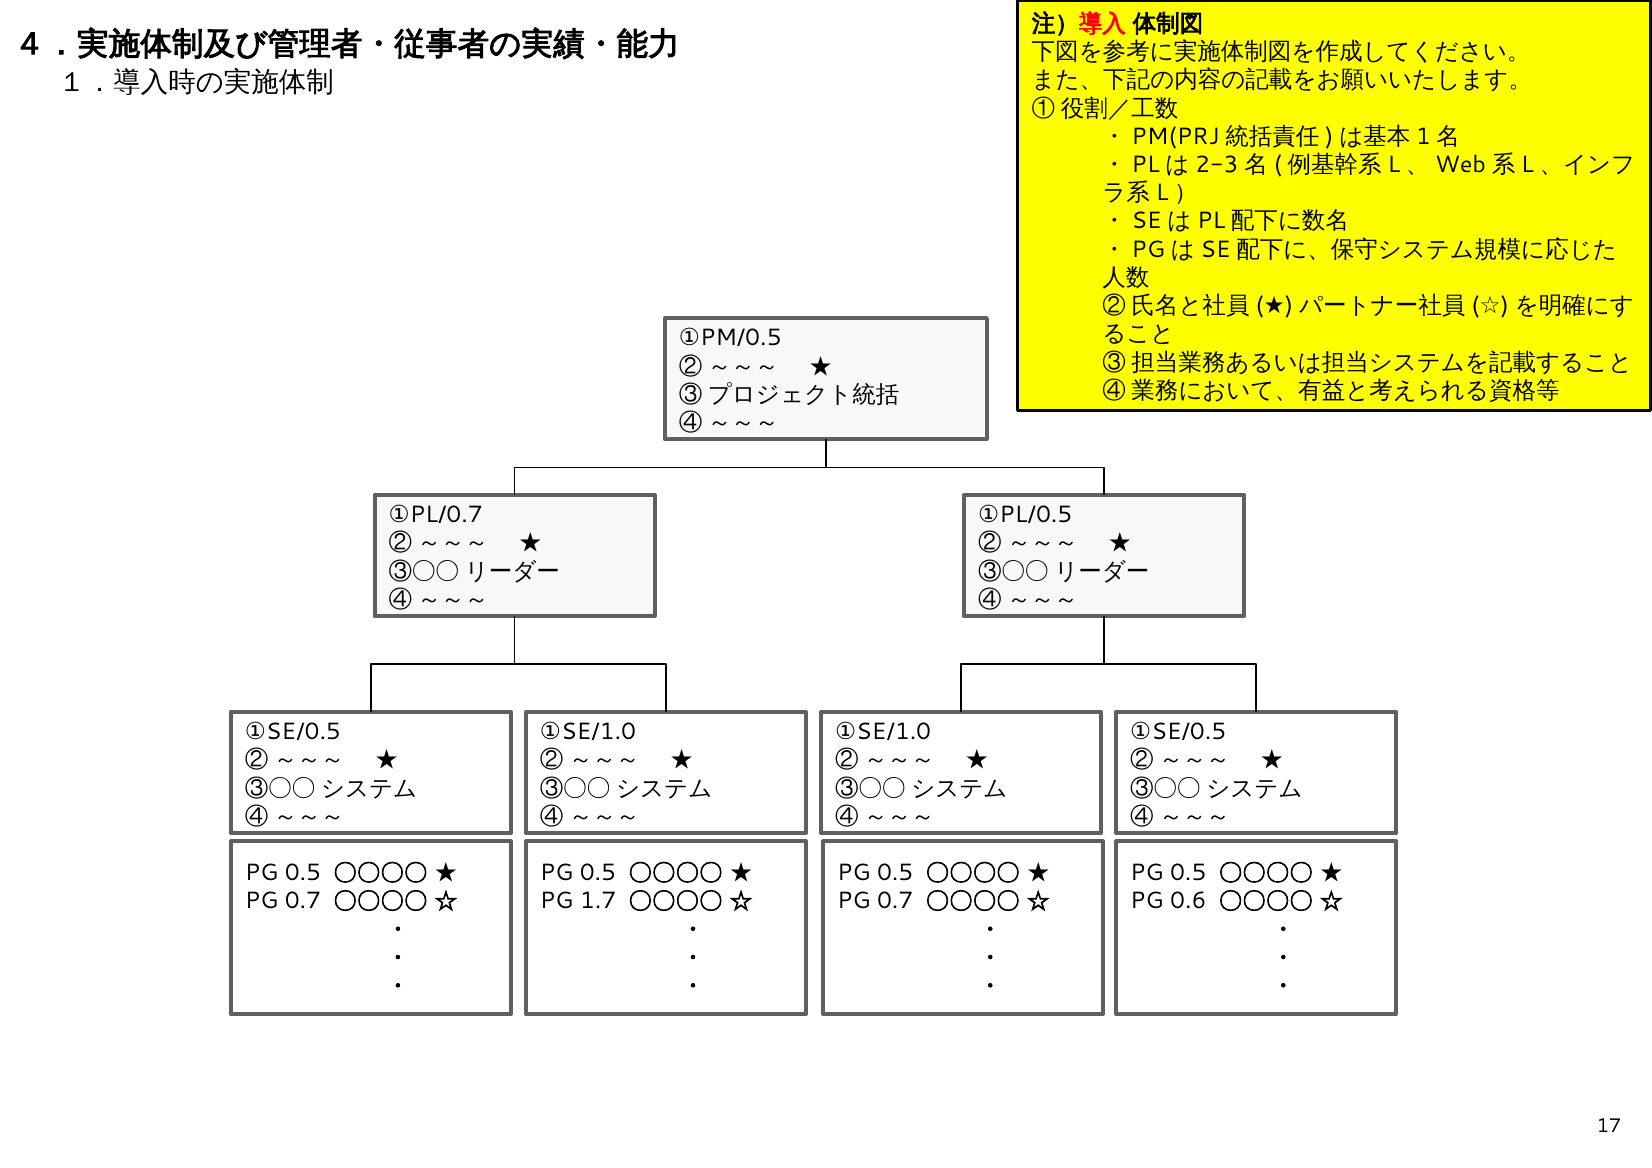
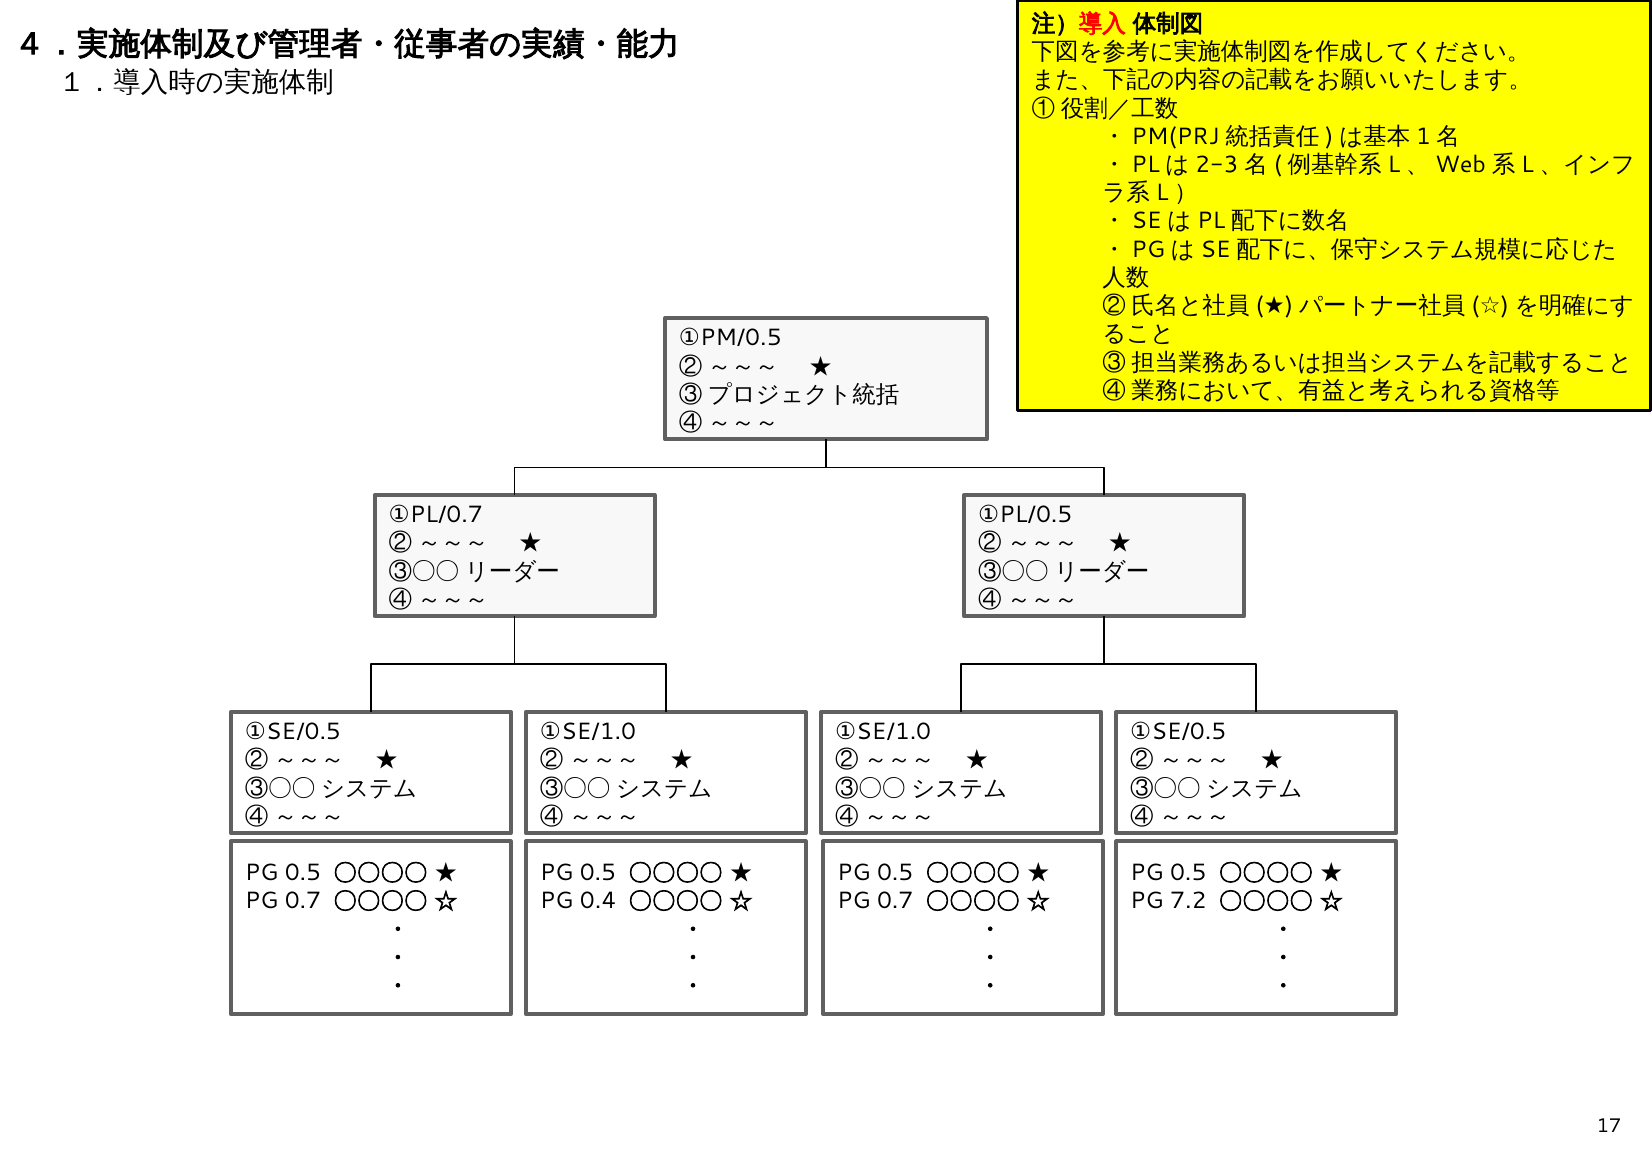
1.7: 1.7 -> 0.4
0.6: 0.6 -> 7.2
